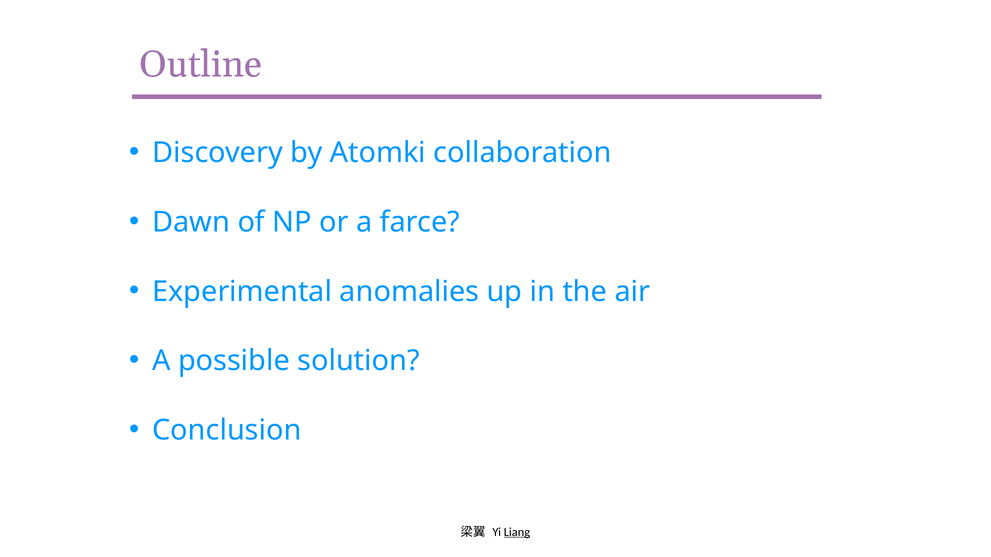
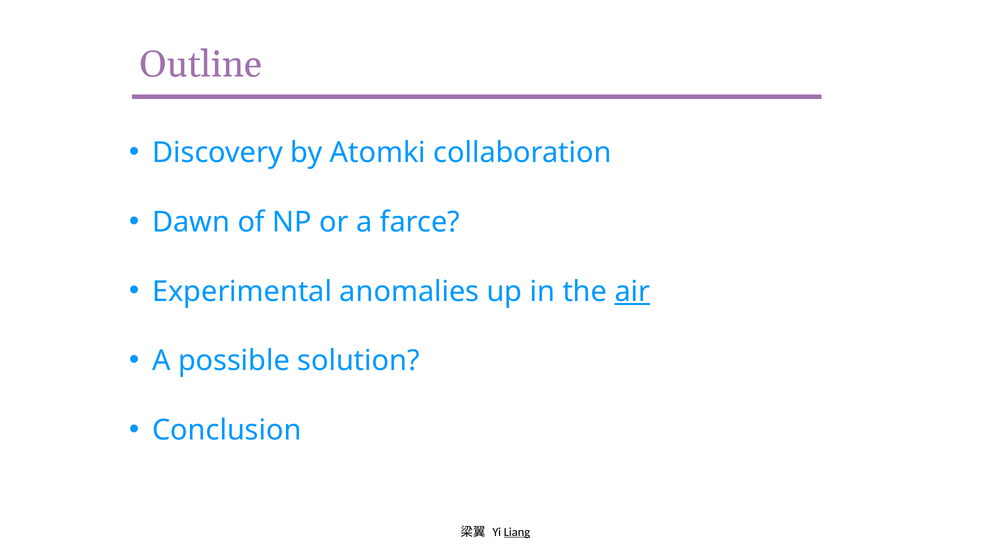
air underline: none -> present
